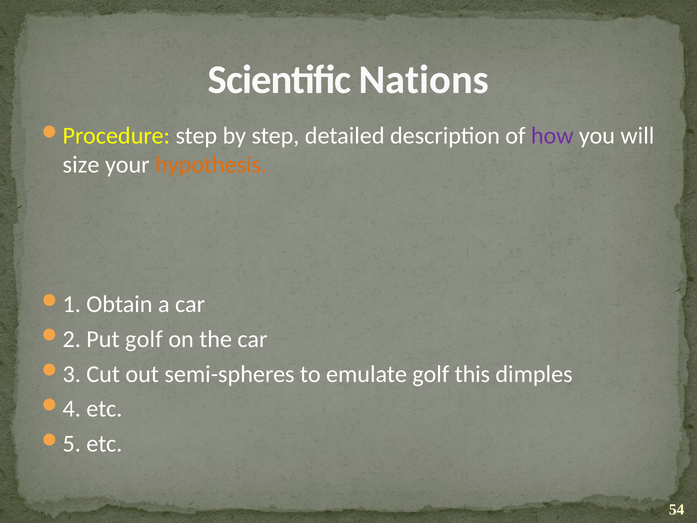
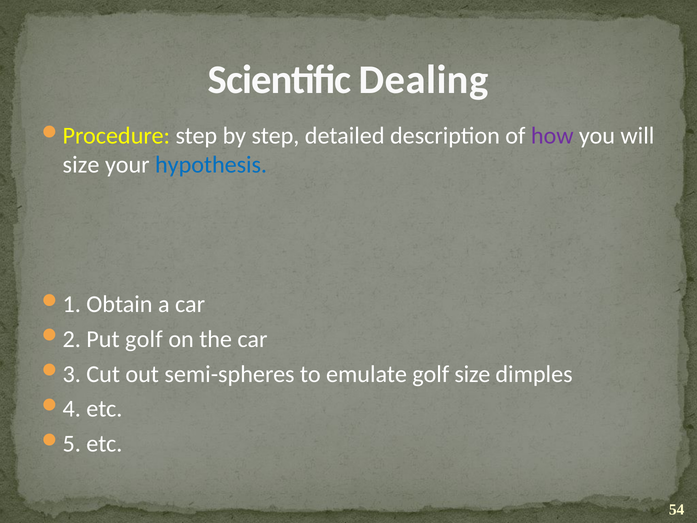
Nations: Nations -> Dealing
hypothesis colour: orange -> blue
golf this: this -> size
